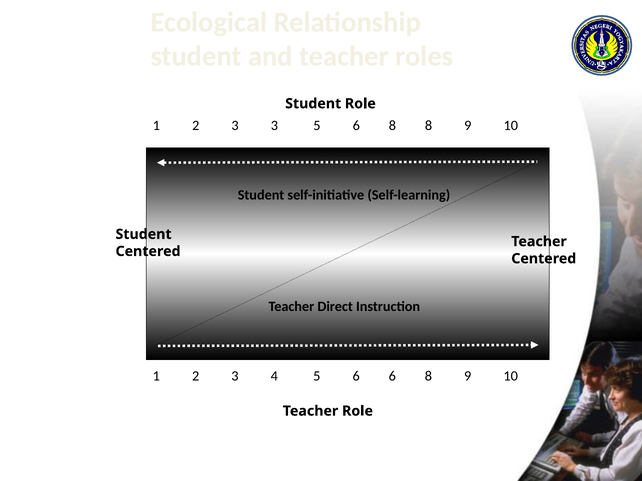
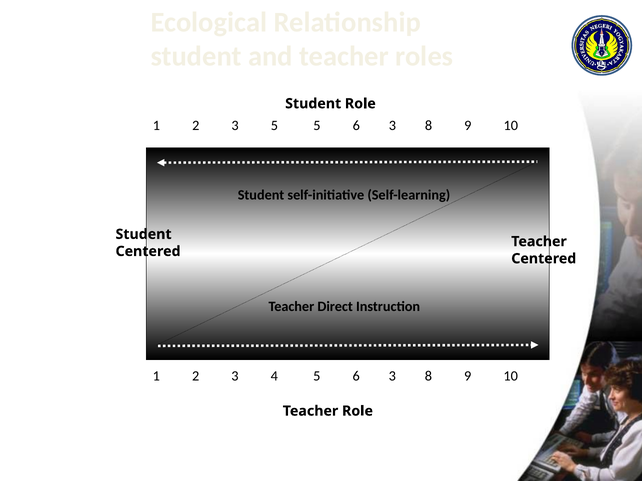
3 3: 3 -> 5
8 at (392, 126): 8 -> 3
4 5 6 6: 6 -> 3
